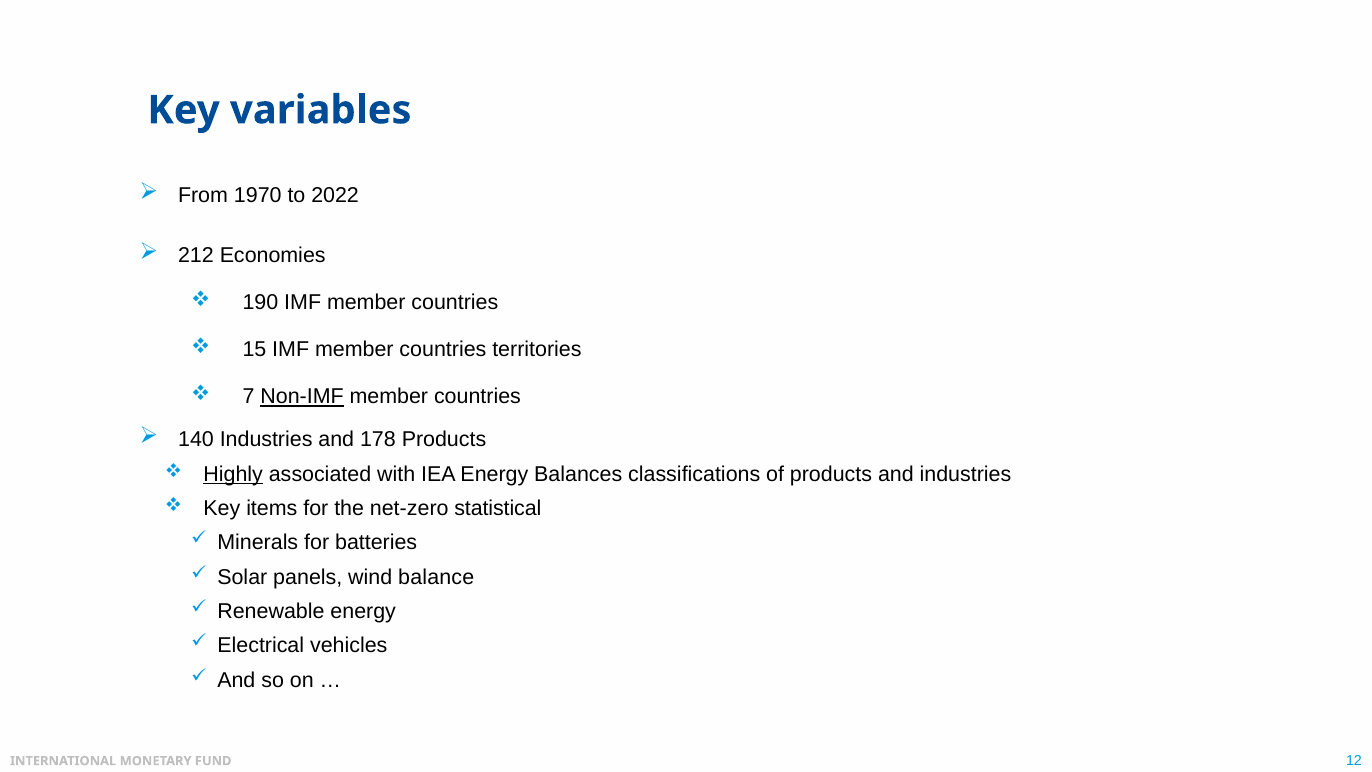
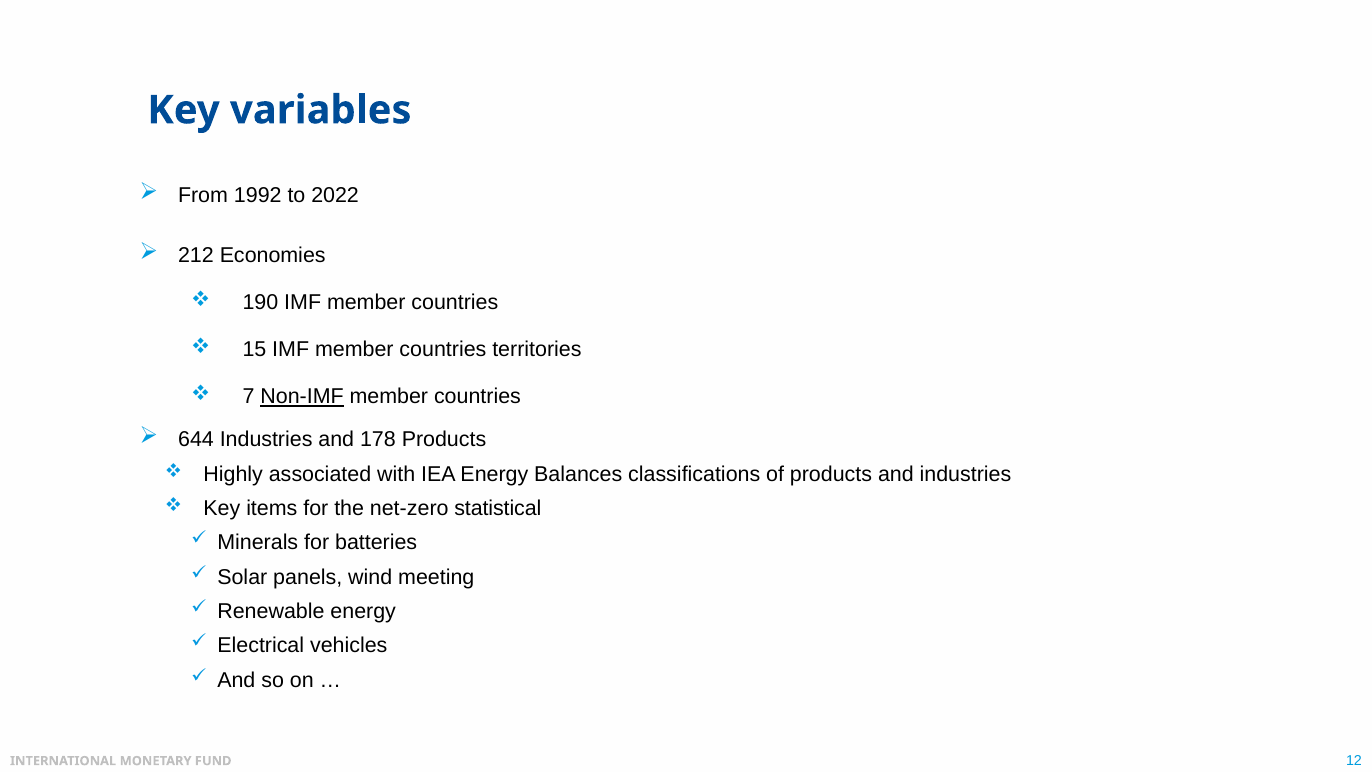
1970: 1970 -> 1992
140: 140 -> 644
Highly underline: present -> none
balance: balance -> meeting
